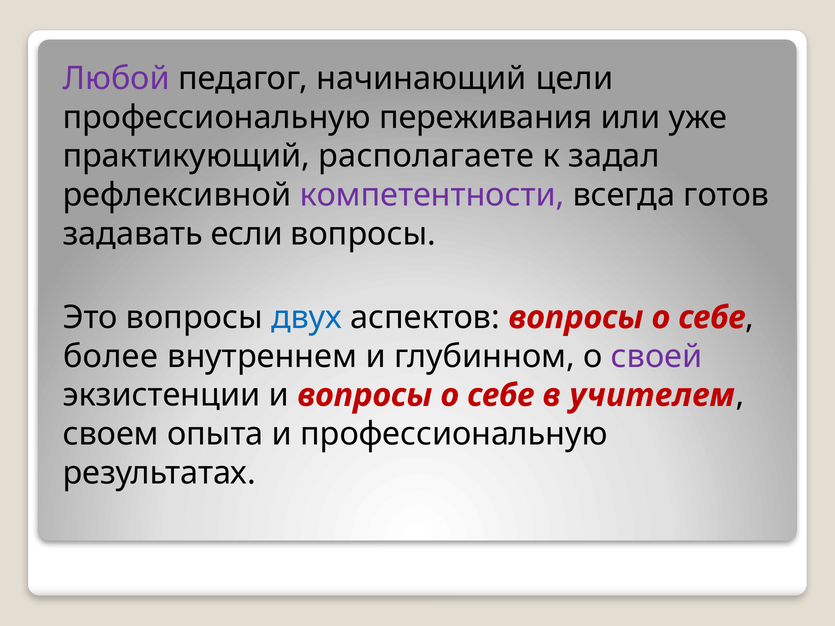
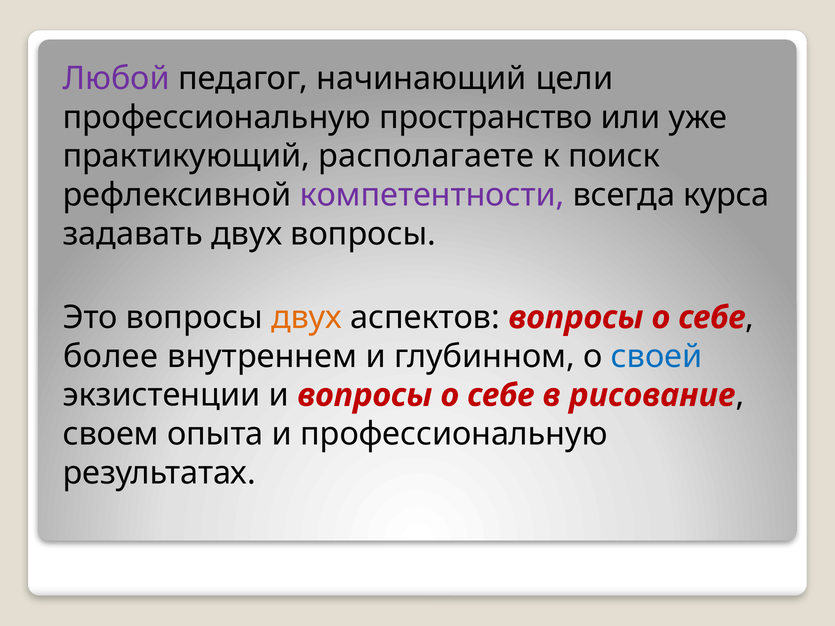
переживания: переживания -> пространство
задал: задал -> поиск
готов: готов -> курса
задавать если: если -> двух
двух at (307, 318) colour: blue -> orange
своей colour: purple -> blue
учителем: учителем -> рисование
